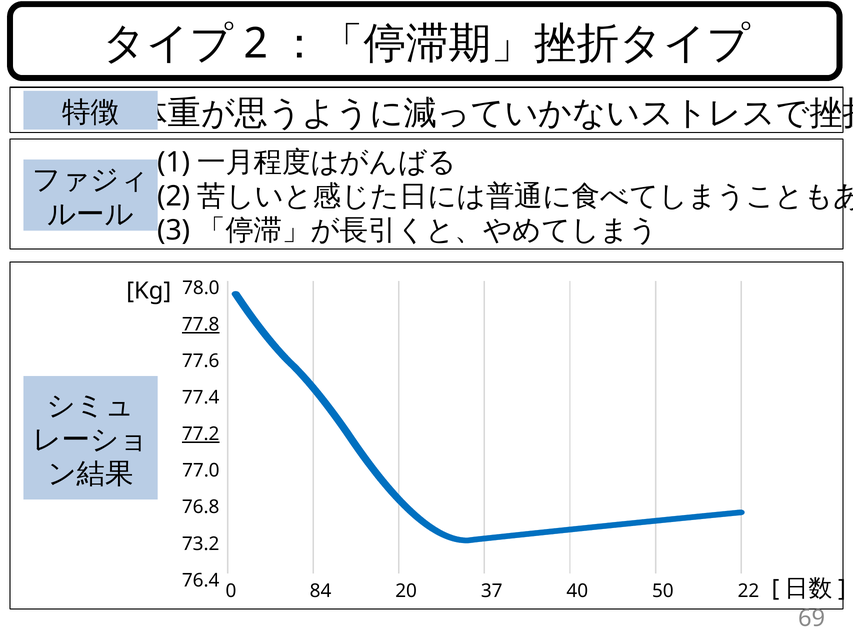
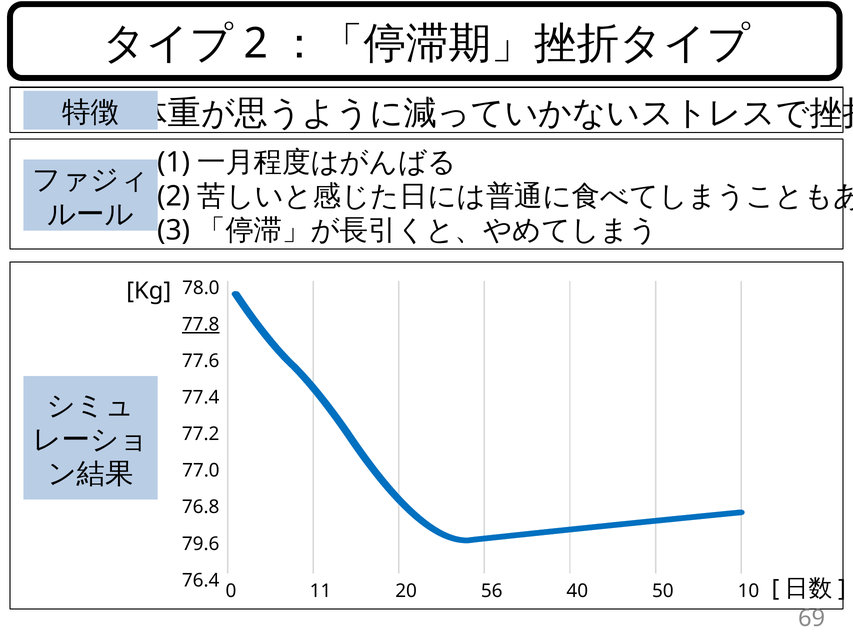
77.2 underline: present -> none
73.2: 73.2 -> 79.6
84: 84 -> 11
37: 37 -> 56
22: 22 -> 10
